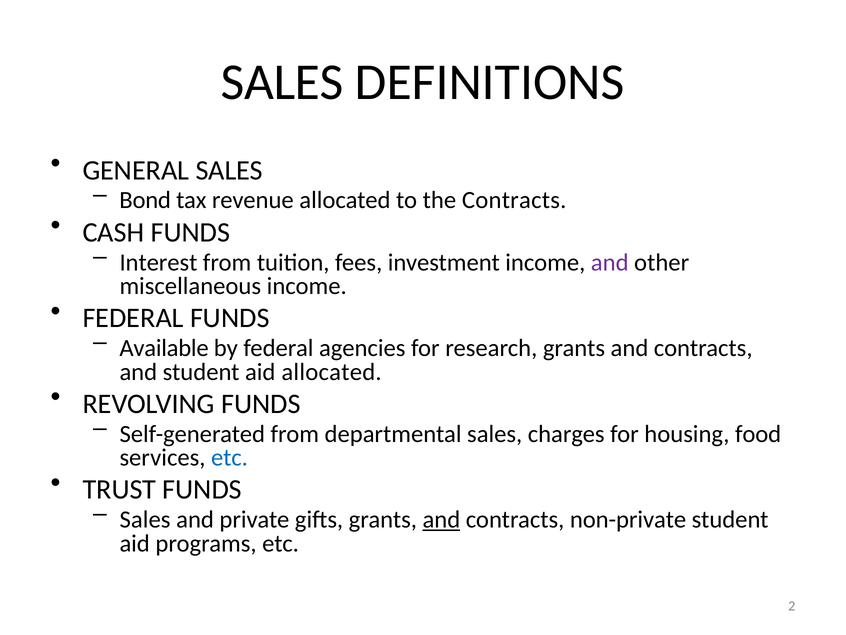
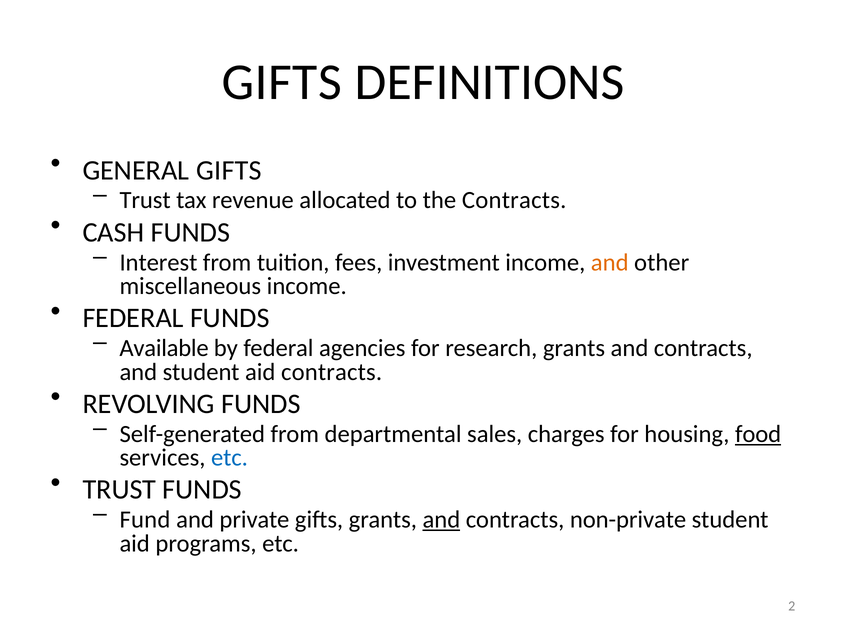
SALES at (282, 82): SALES -> GIFTS
GENERAL SALES: SALES -> GIFTS
Bond at (145, 200): Bond -> Trust
and at (610, 262) colour: purple -> orange
aid allocated: allocated -> contracts
food underline: none -> present
Sales at (145, 519): Sales -> Fund
